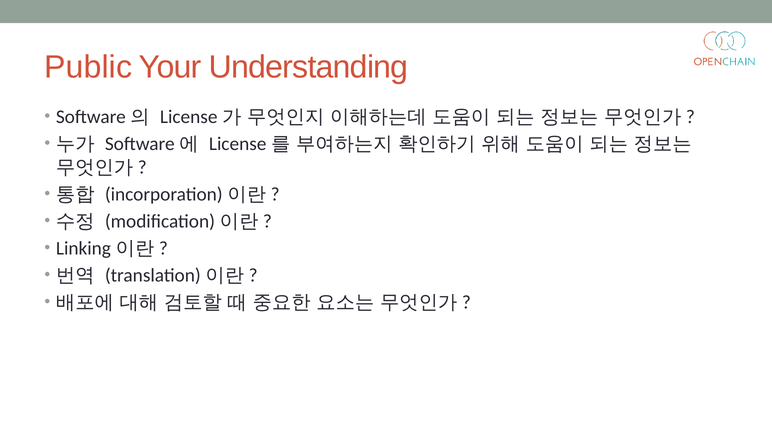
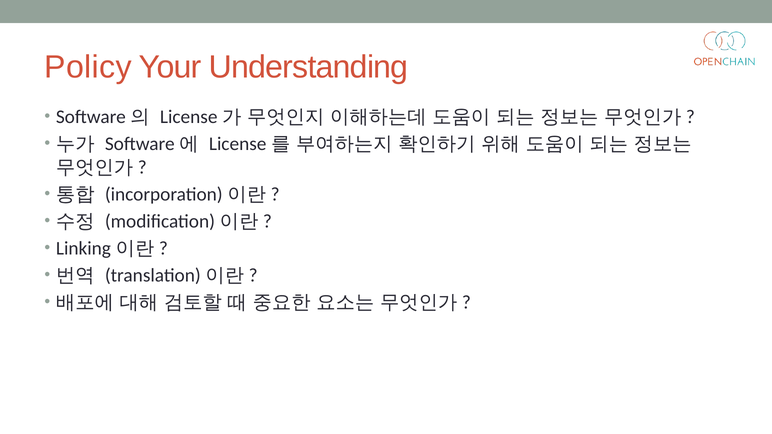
Public: Public -> Policy
